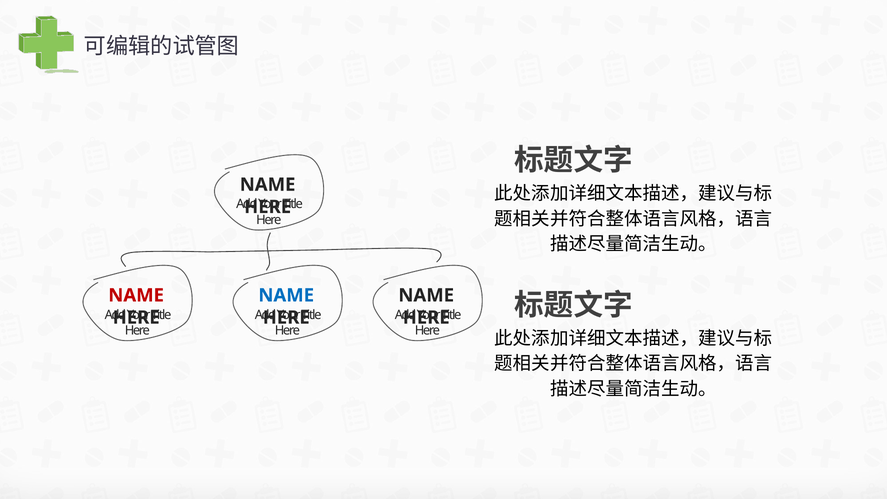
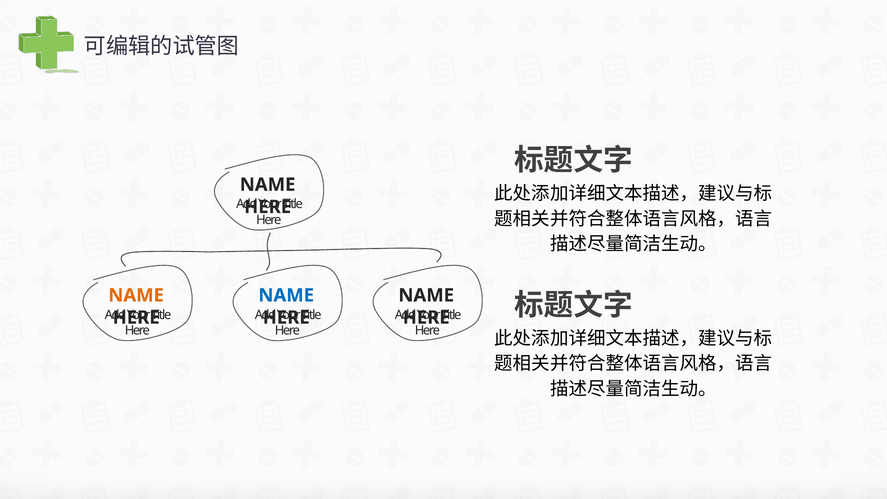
NAME at (136, 295) colour: red -> orange
